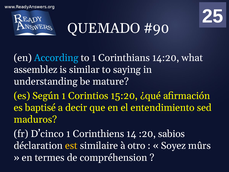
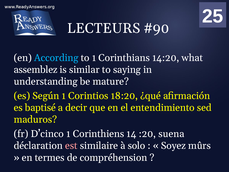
QUEMADO: QUEMADO -> LECTEURS
15:20: 15:20 -> 18:20
sabios: sabios -> suena
est colour: yellow -> pink
otro: otro -> solo
